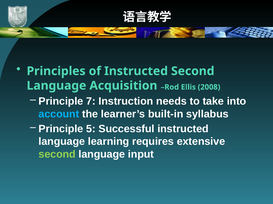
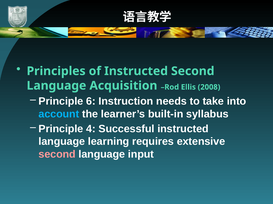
7: 7 -> 6
5: 5 -> 4
second at (57, 155) colour: light green -> pink
